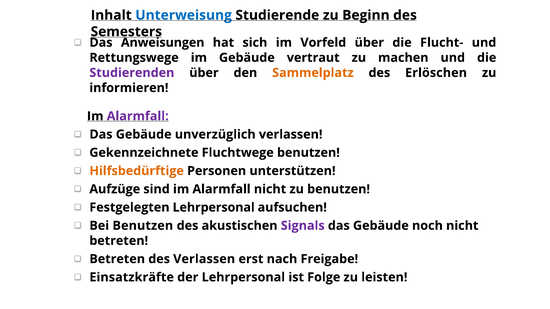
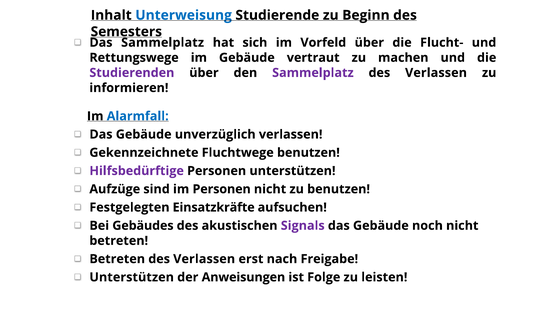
Das Anweisungen: Anweisungen -> Sammelplatz
Sammelplatz at (313, 73) colour: orange -> purple
Erlöschen at (436, 73): Erlöschen -> Verlassen
Alarmfall at (138, 116) colour: purple -> blue
Hilfsbedürftige colour: orange -> purple
sind im Alarmfall: Alarmfall -> Personen
Festgelegten Lehrpersonal: Lehrpersonal -> Einsatzkräfte
Bei Benutzen: Benutzen -> Gebäudes
Einsatzkräfte at (132, 278): Einsatzkräfte -> Unterstützen
der Lehrpersonal: Lehrpersonal -> Anweisungen
